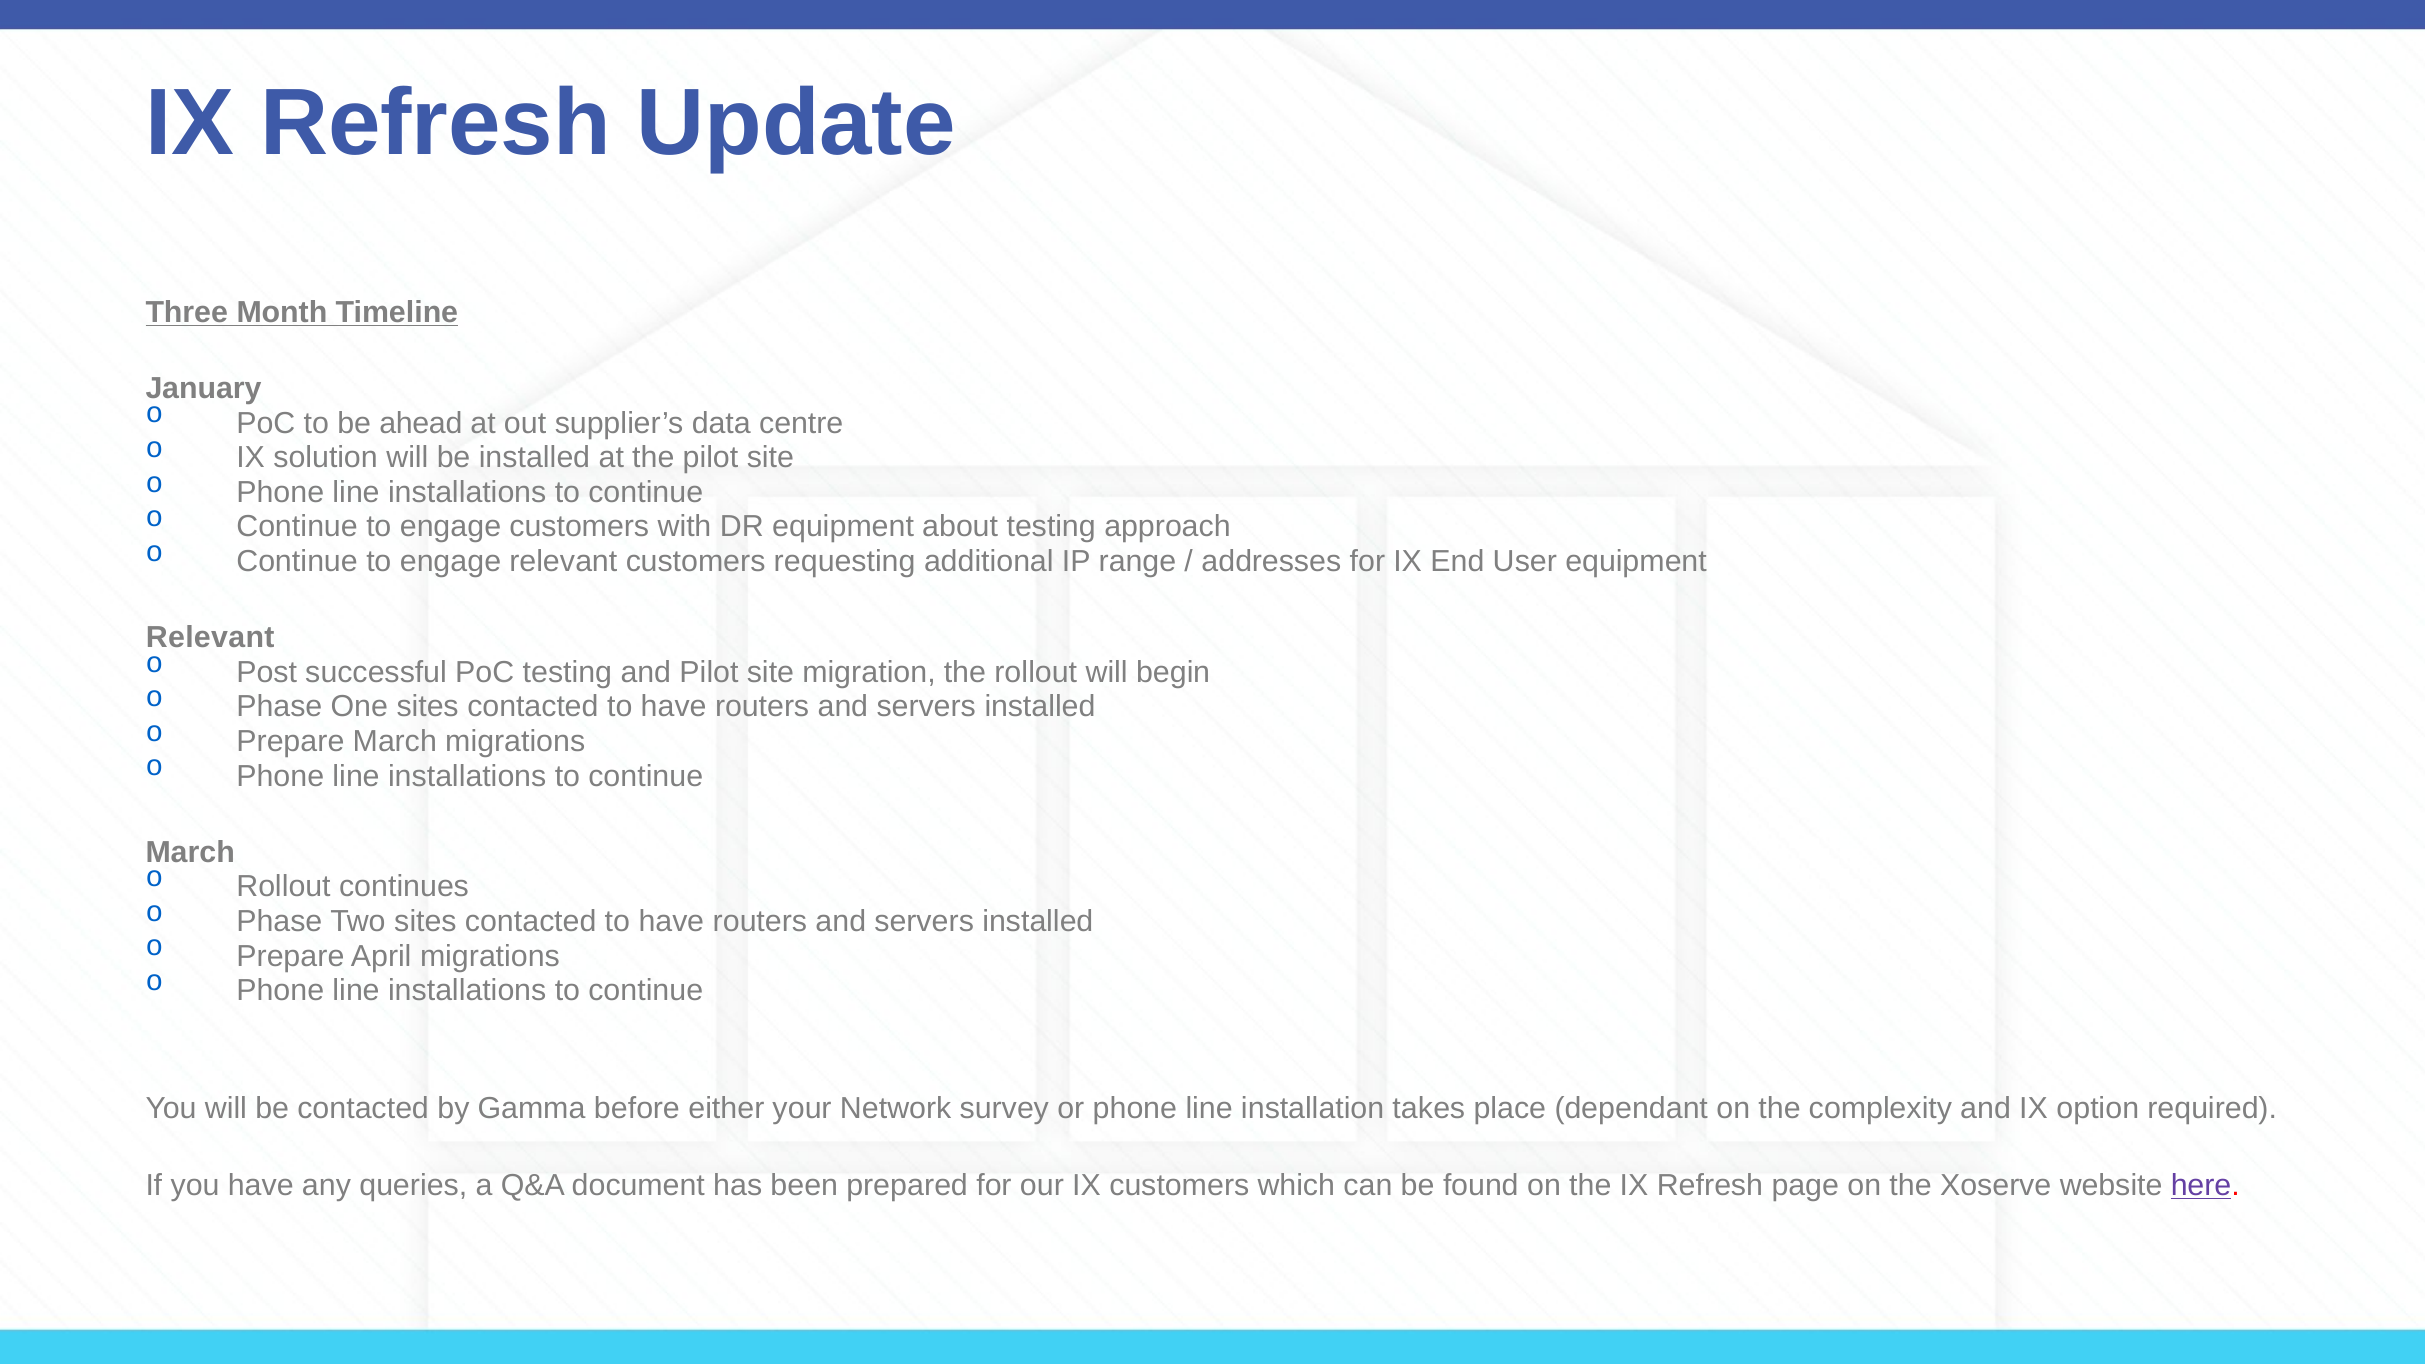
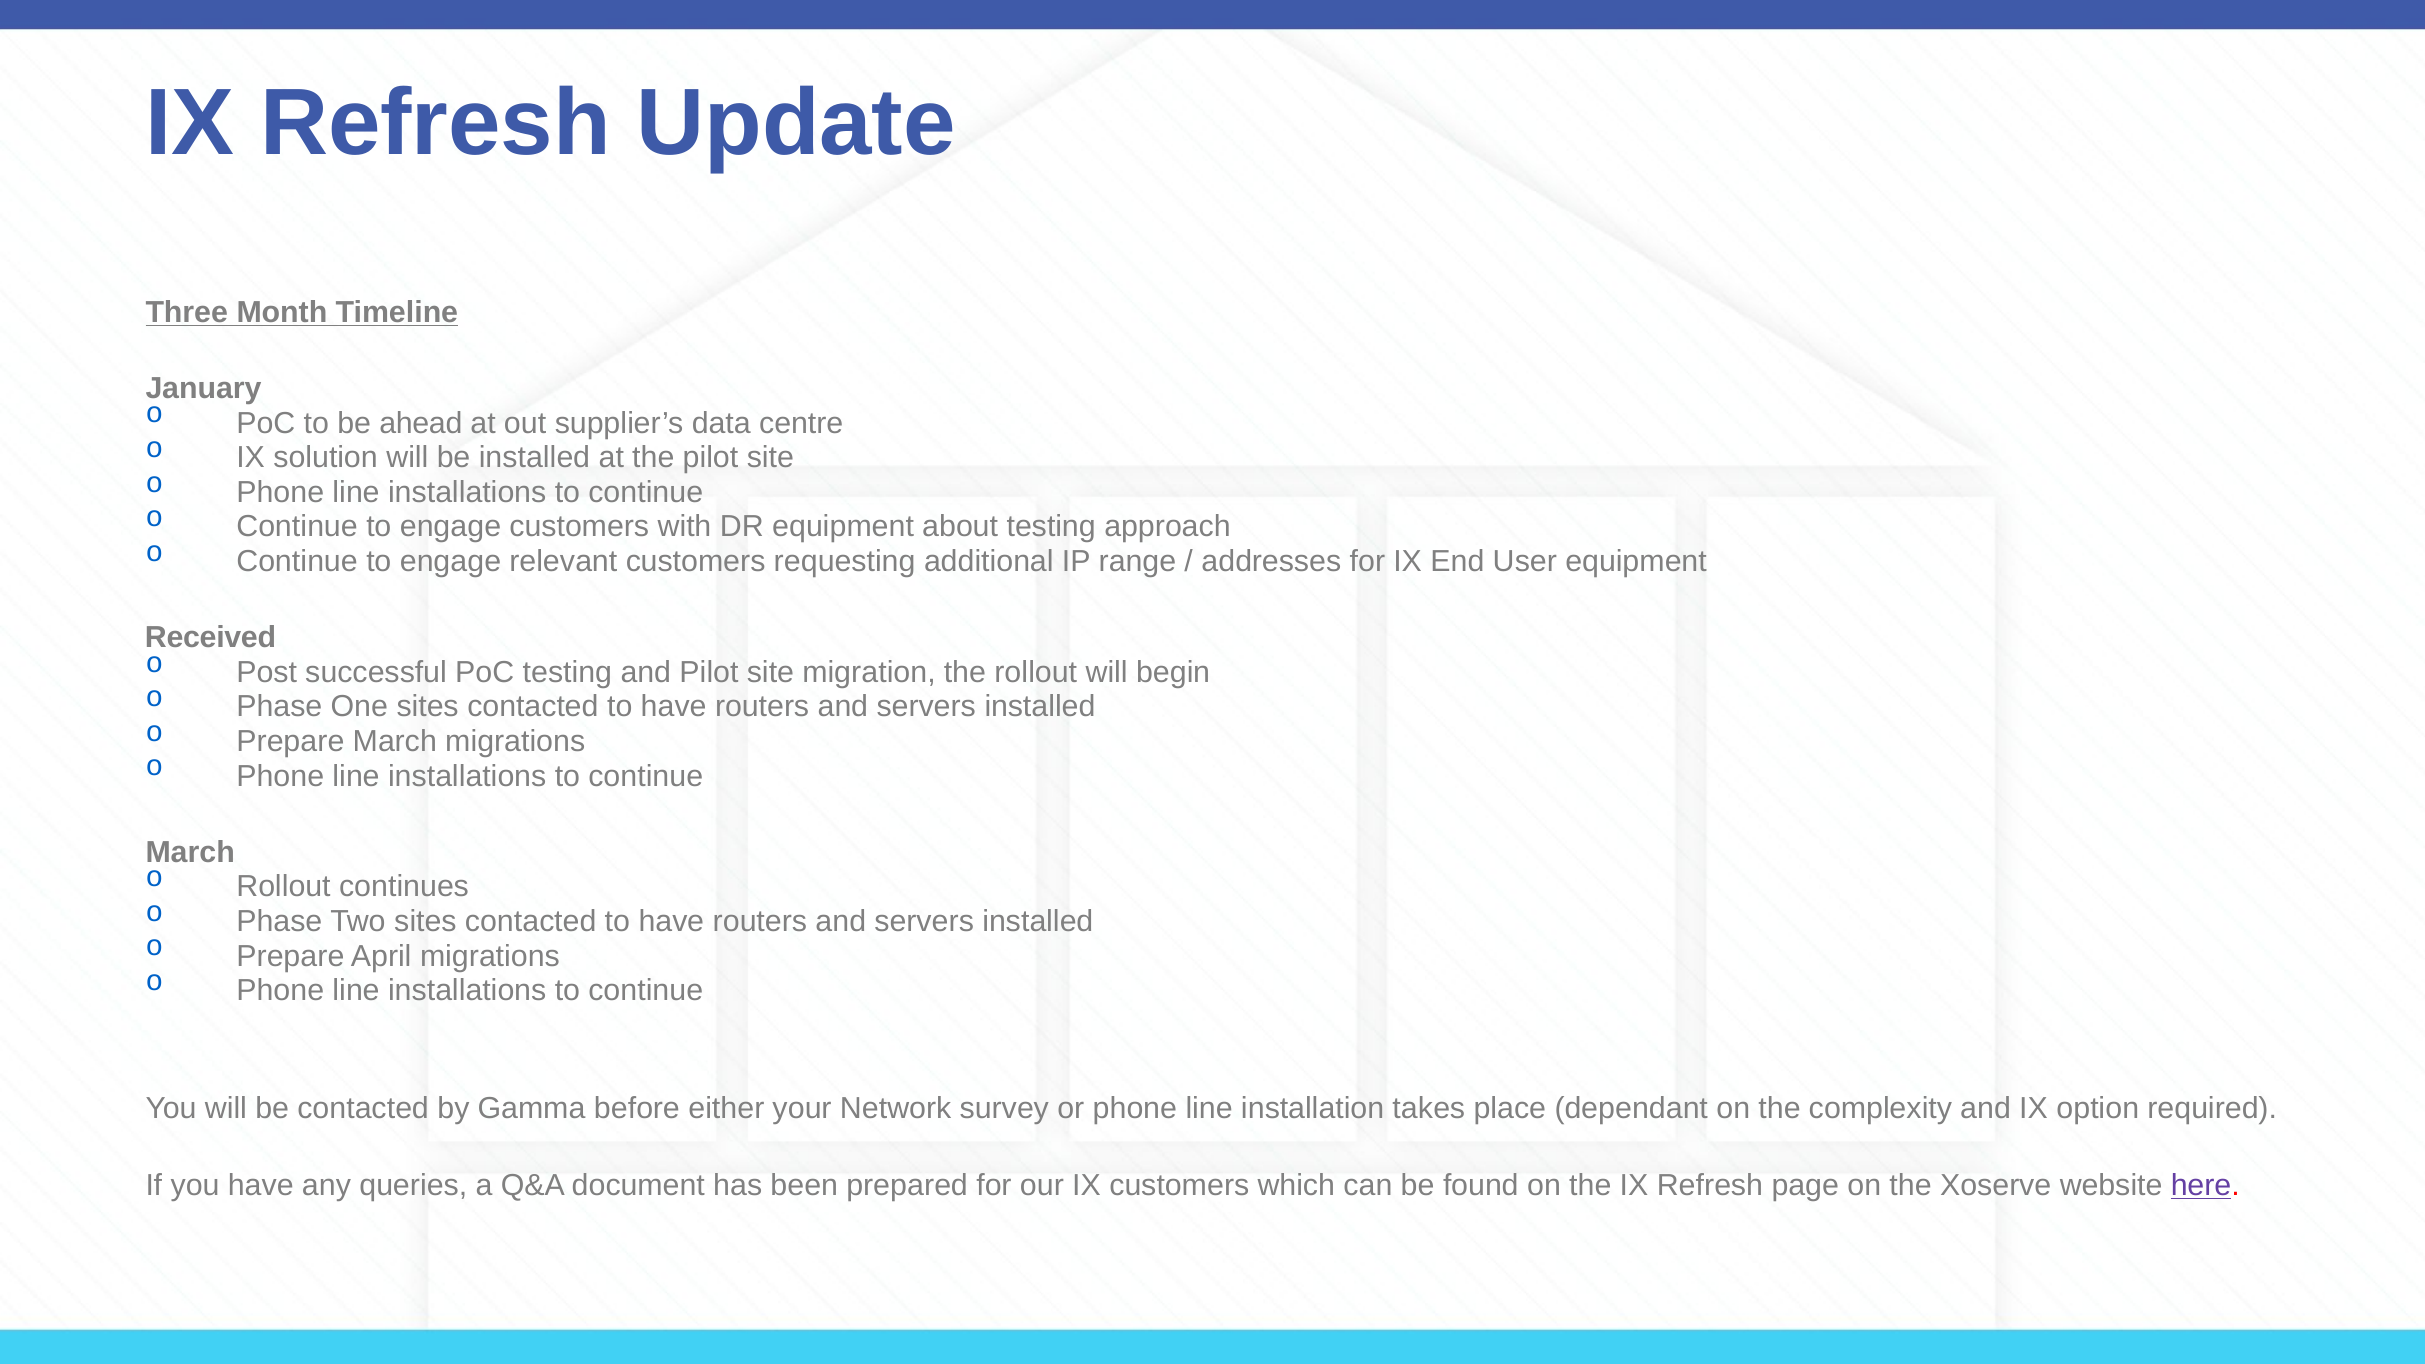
Relevant at (210, 638): Relevant -> Received
